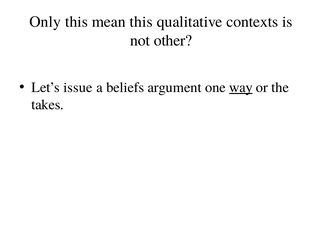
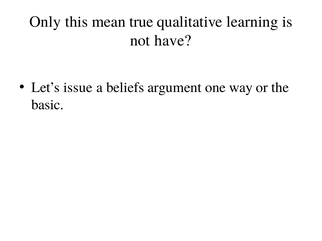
mean this: this -> true
contexts: contexts -> learning
other: other -> have
way underline: present -> none
takes: takes -> basic
